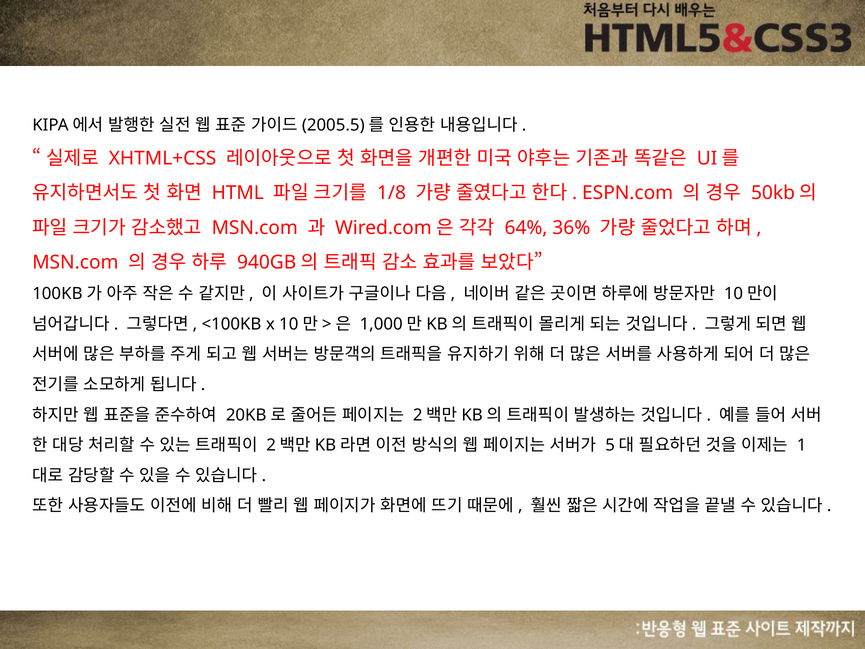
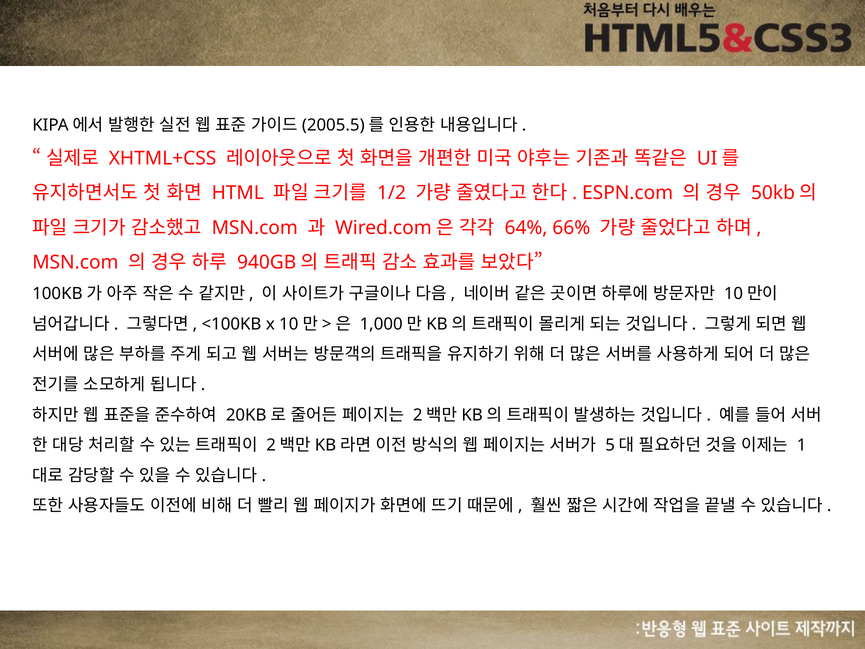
1/8: 1/8 -> 1/2
36%: 36% -> 66%
